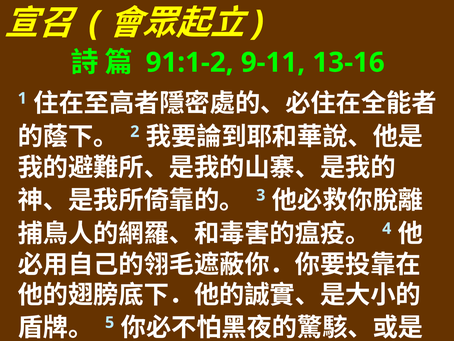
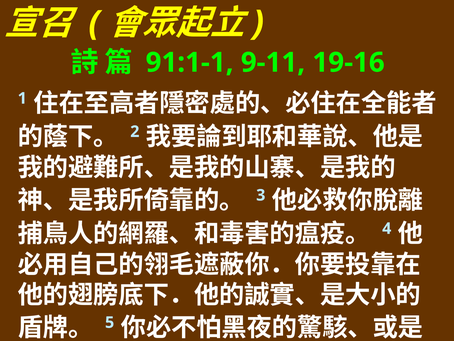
91:1-2: 91:1-2 -> 91:1-1
13-16: 13-16 -> 19-16
